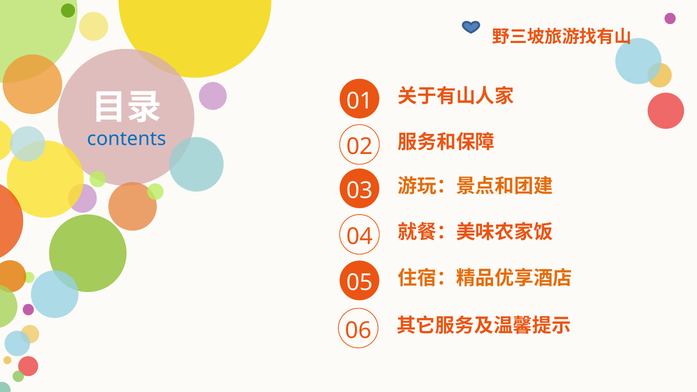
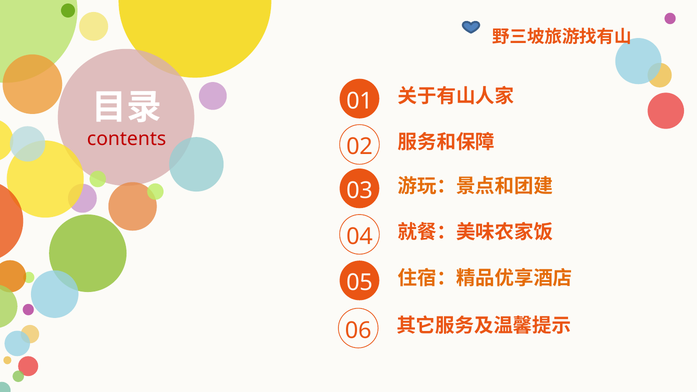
contents colour: blue -> red
